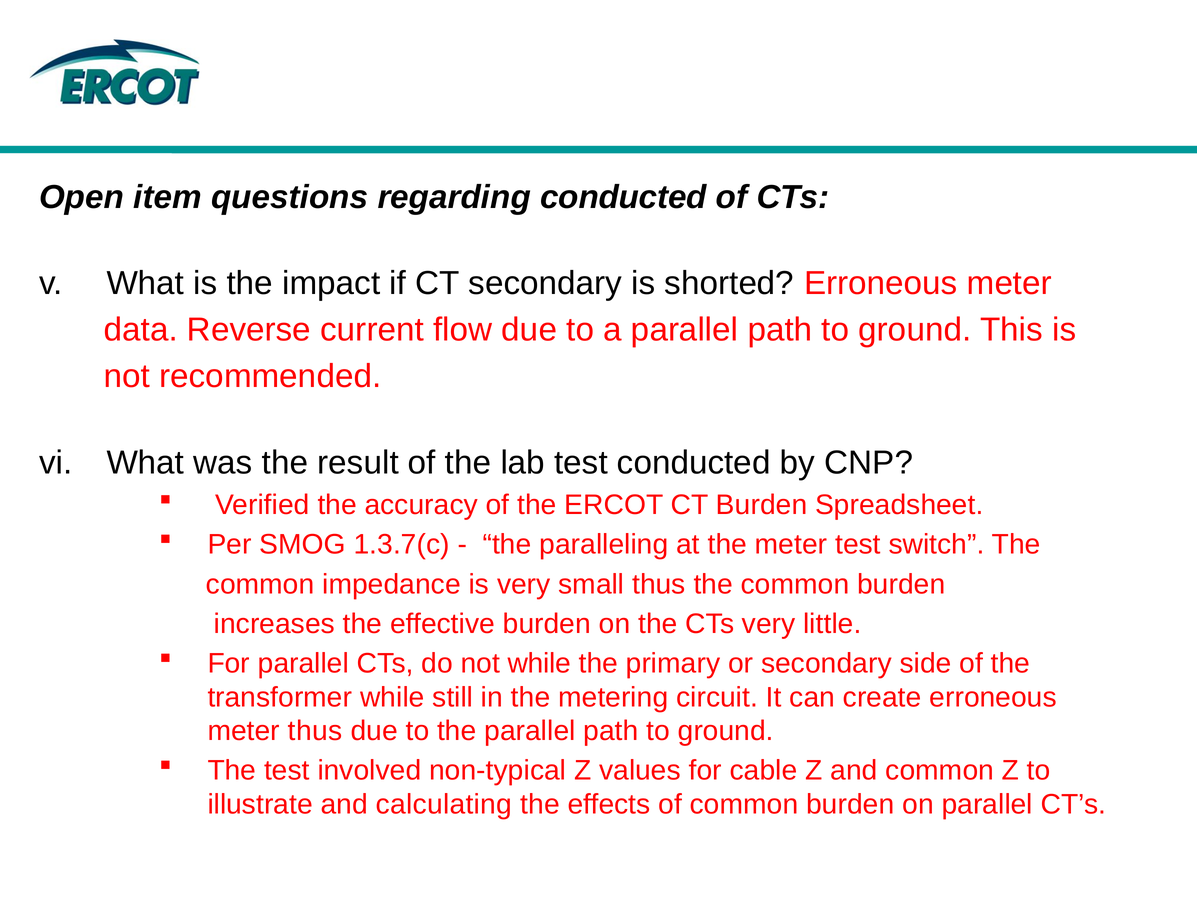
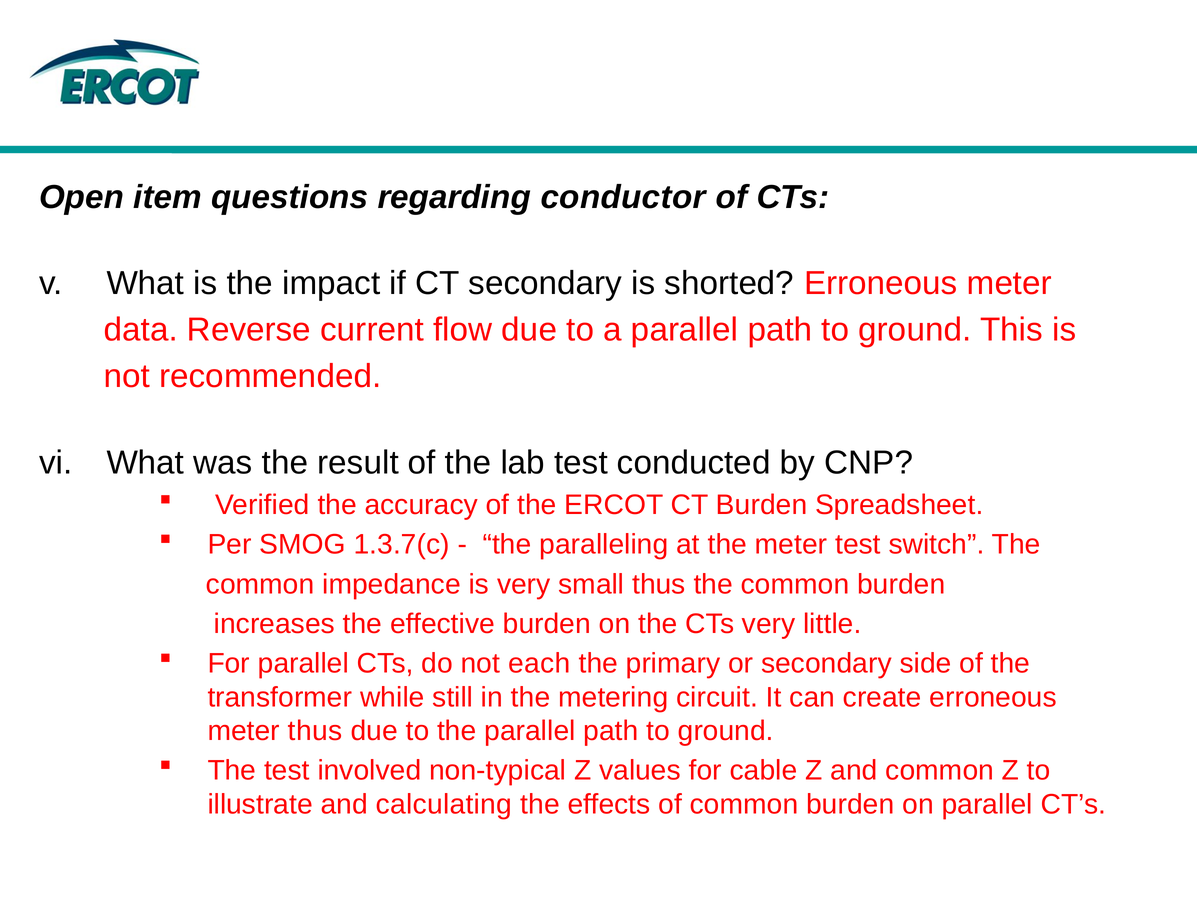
regarding conducted: conducted -> conductor
not while: while -> each
